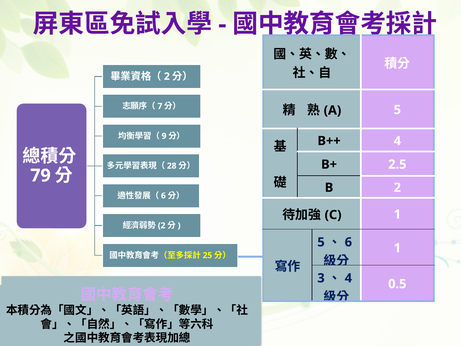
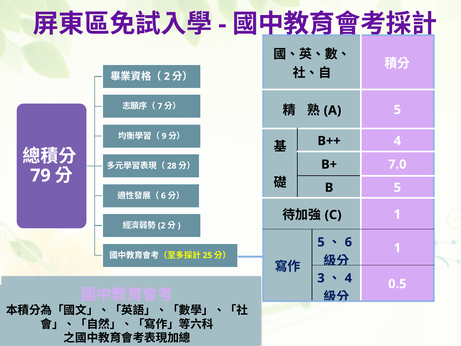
2.5: 2.5 -> 7.0
B 2: 2 -> 5
